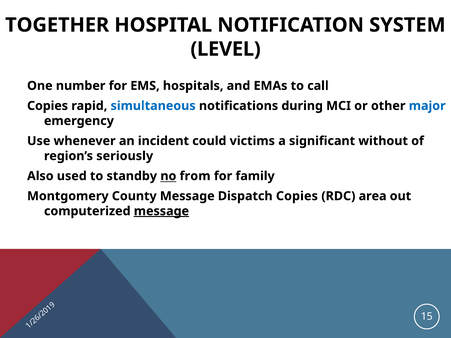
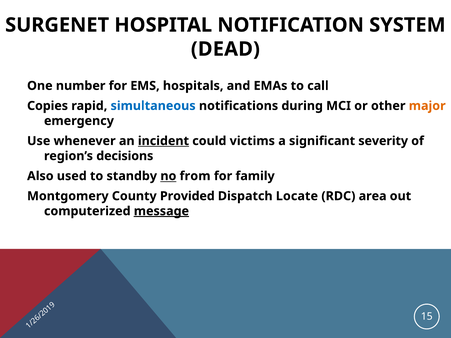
TOGETHER: TOGETHER -> SURGENET
LEVEL: LEVEL -> DEAD
major colour: blue -> orange
incident underline: none -> present
without: without -> severity
seriously: seriously -> decisions
County Message: Message -> Provided
Dispatch Copies: Copies -> Locate
